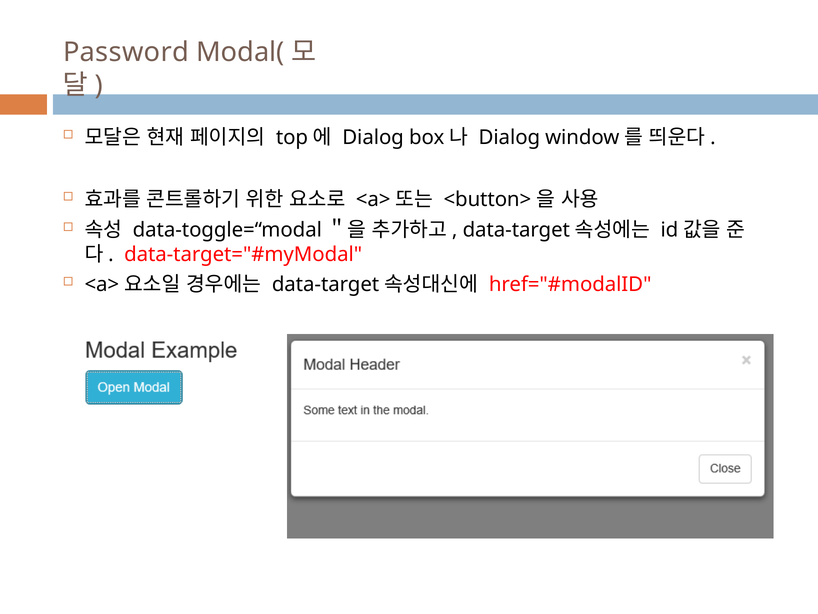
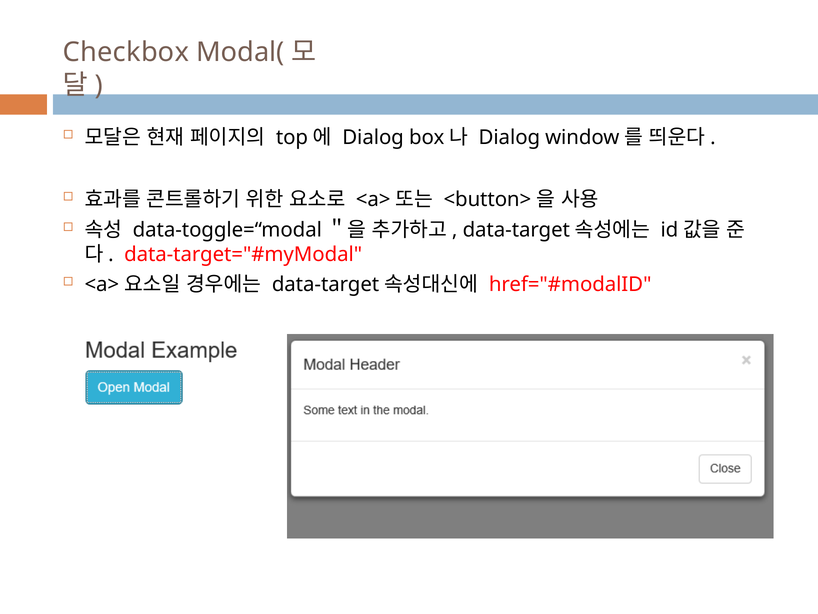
Password: Password -> Checkbox
